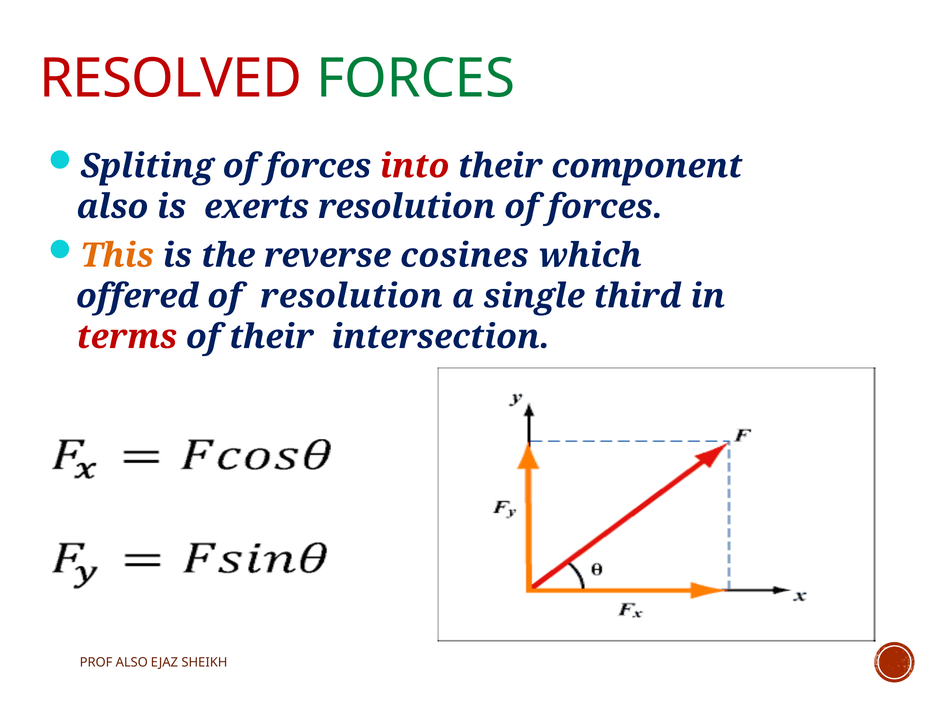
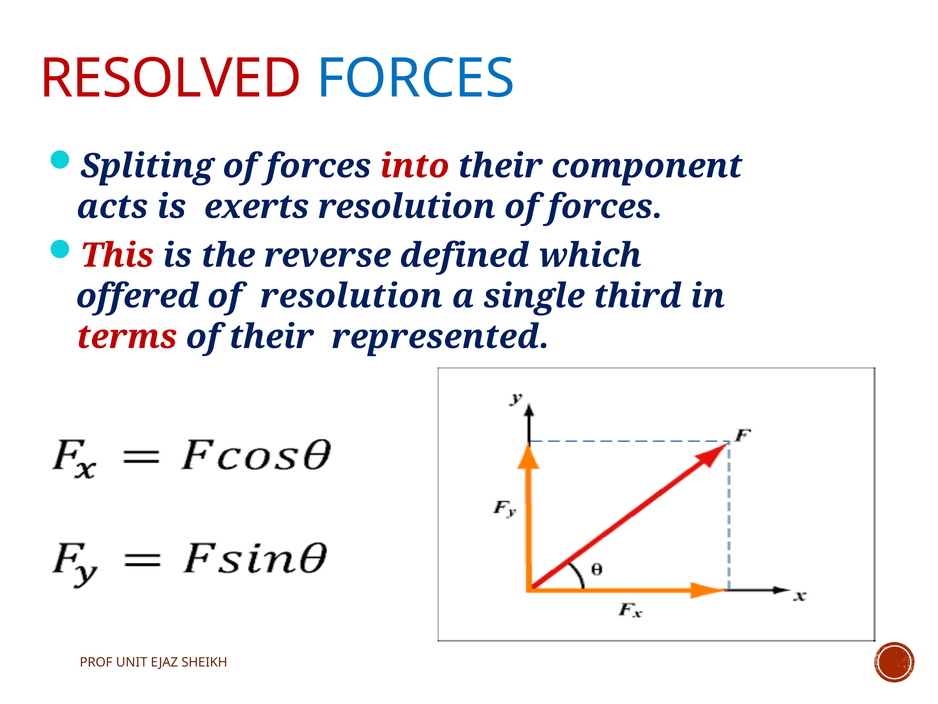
FORCES at (416, 78) colour: green -> blue
also at (112, 207): also -> acts
This colour: orange -> red
cosines: cosines -> defined
intersection: intersection -> represented
PROF ALSO: ALSO -> UNIT
